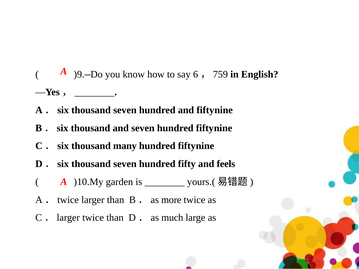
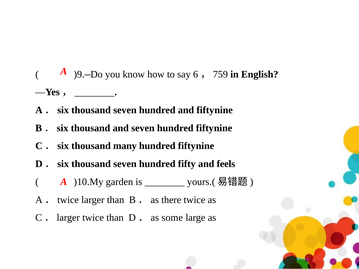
more: more -> there
much: much -> some
